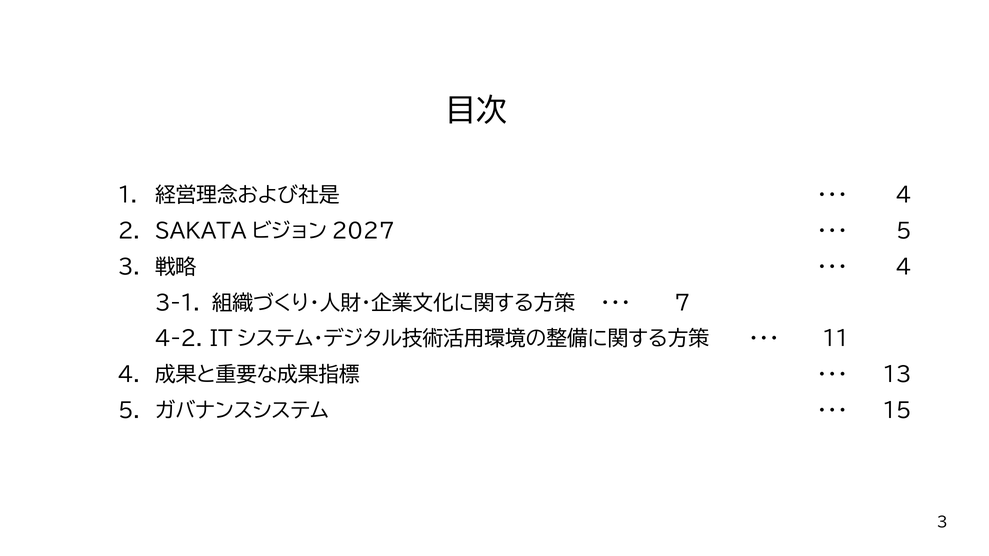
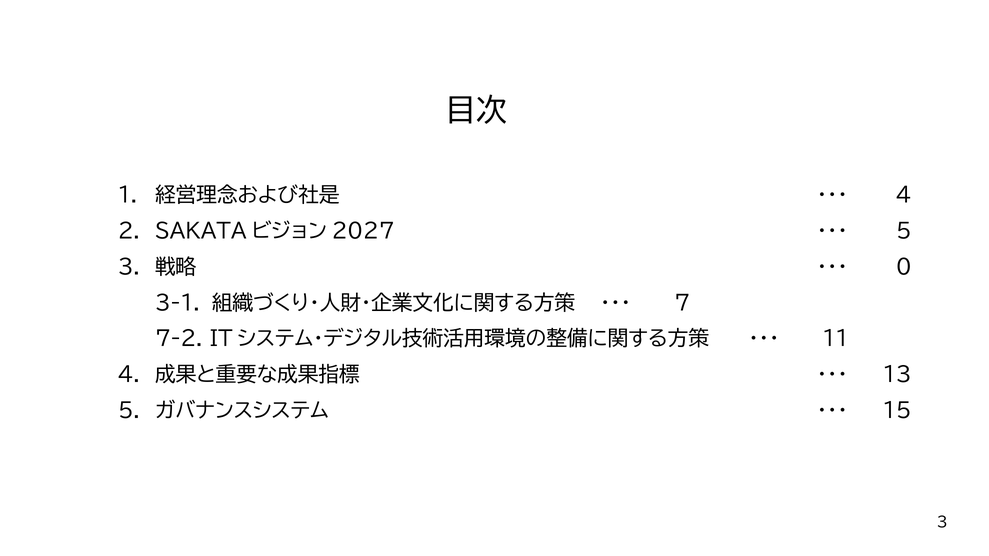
4 at (904, 267): 4 -> 0
4-2: 4-2 -> 7-2
